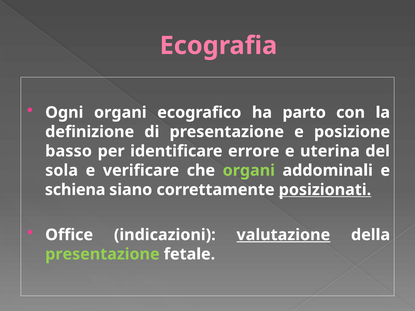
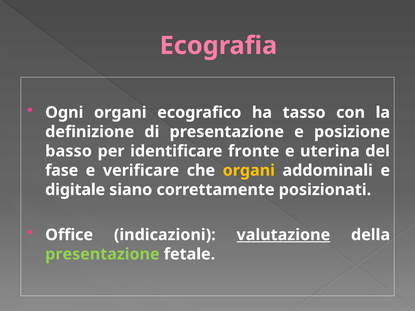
parto: parto -> tasso
errore: errore -> fronte
sola: sola -> fase
organi at (249, 171) colour: light green -> yellow
schiena: schiena -> digitale
posizionati underline: present -> none
